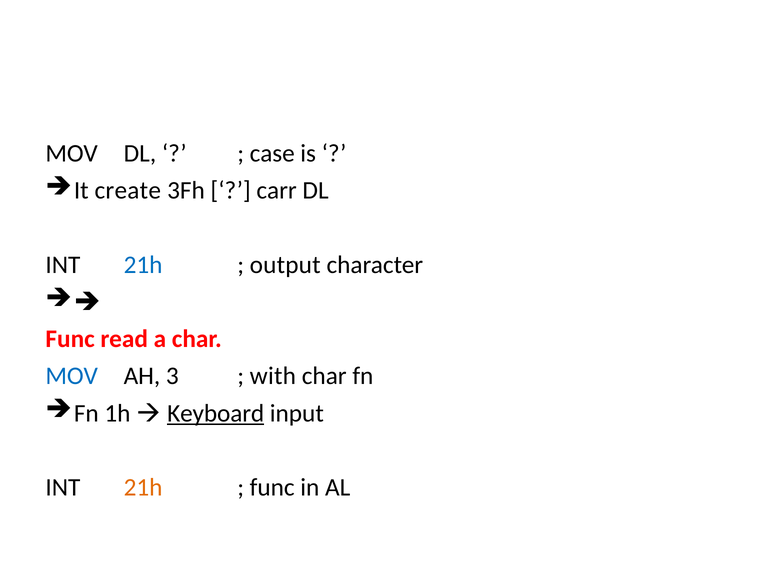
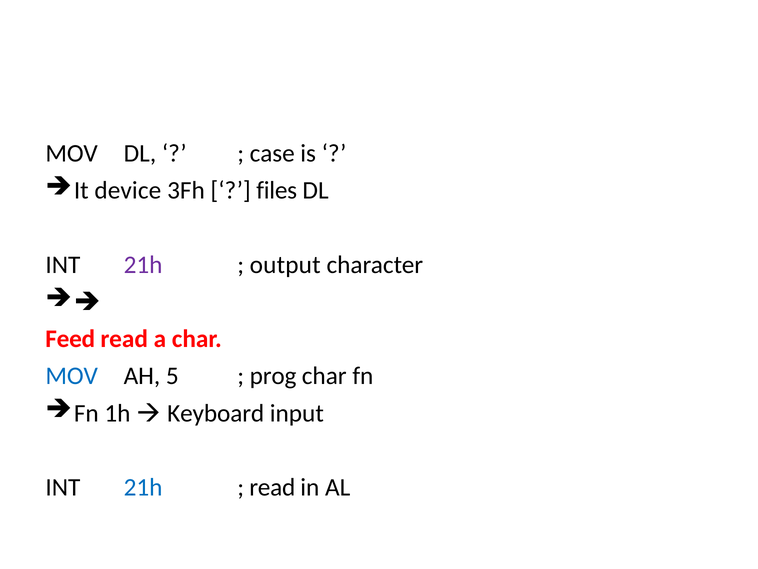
create: create -> device
carr: carr -> files
21h at (143, 265) colour: blue -> purple
Func at (70, 339): Func -> Feed
3: 3 -> 5
with: with -> prog
Keyboard underline: present -> none
21h at (143, 487) colour: orange -> blue
func at (272, 487): func -> read
